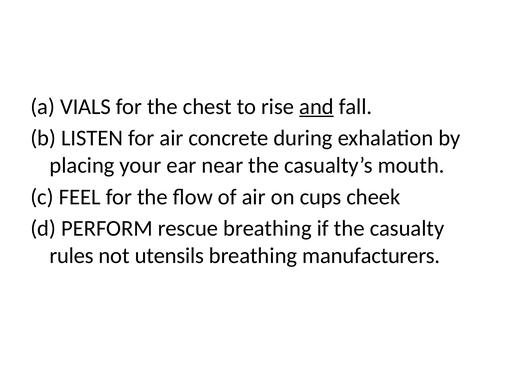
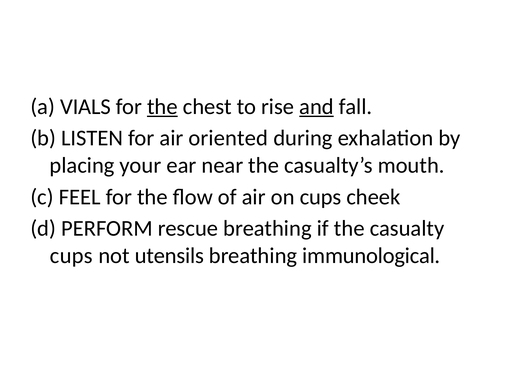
the at (162, 107) underline: none -> present
concrete: concrete -> oriented
rules at (72, 256): rules -> cups
manufacturers: manufacturers -> immunological
